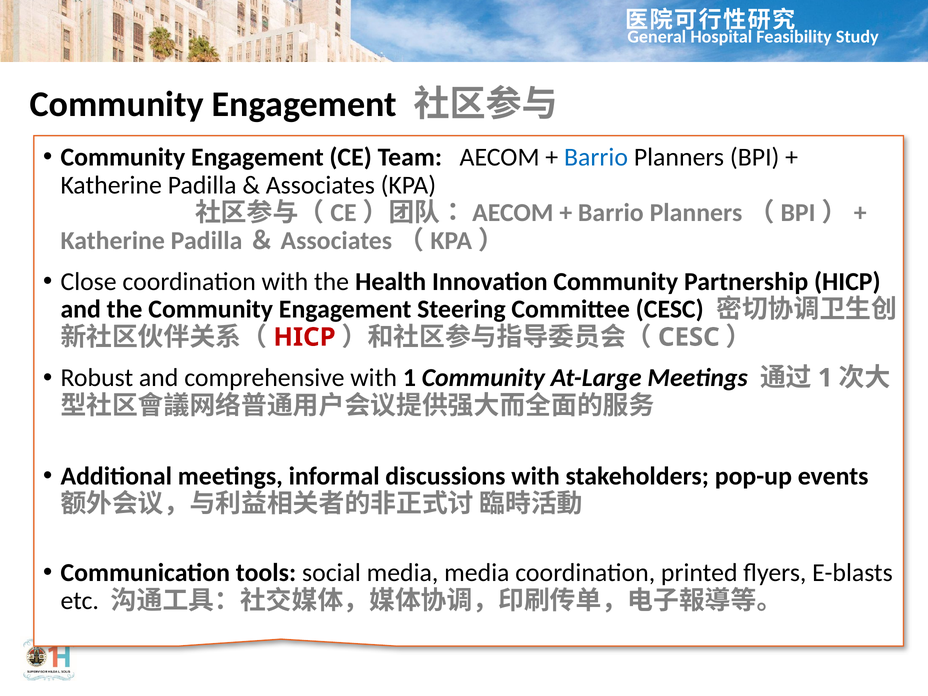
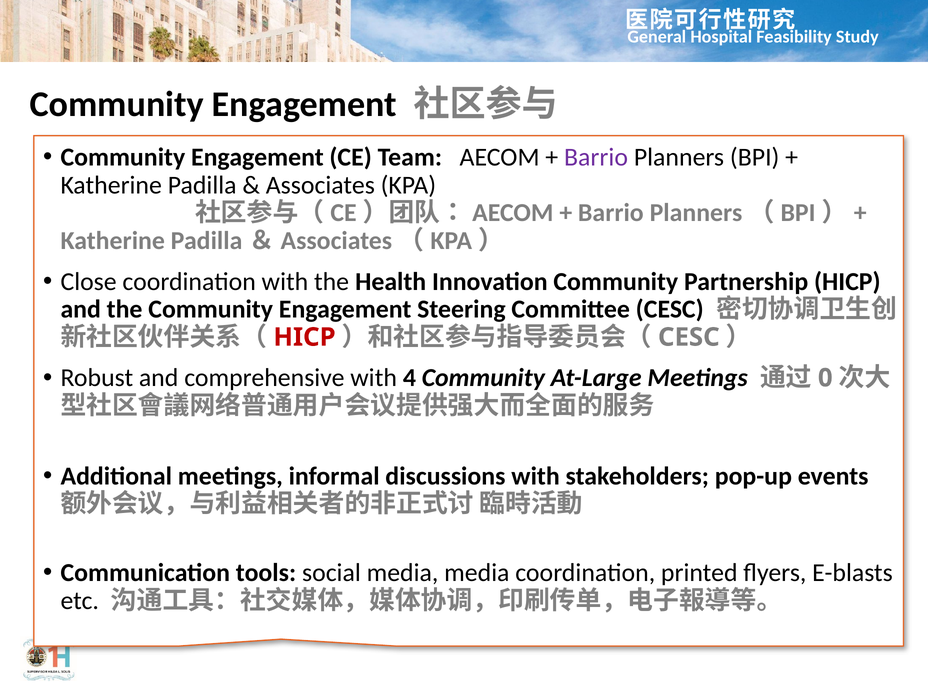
Barrio at (596, 157) colour: blue -> purple
with 1: 1 -> 4
1 at (825, 378): 1 -> 0
